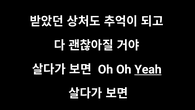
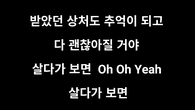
Yeah underline: present -> none
